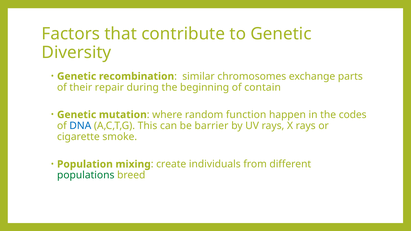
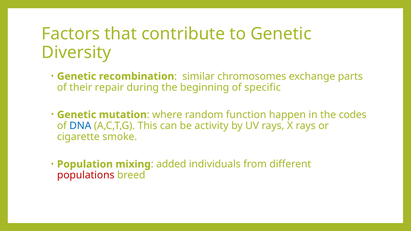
contain: contain -> specific
barrier: barrier -> activity
create: create -> added
populations colour: green -> red
